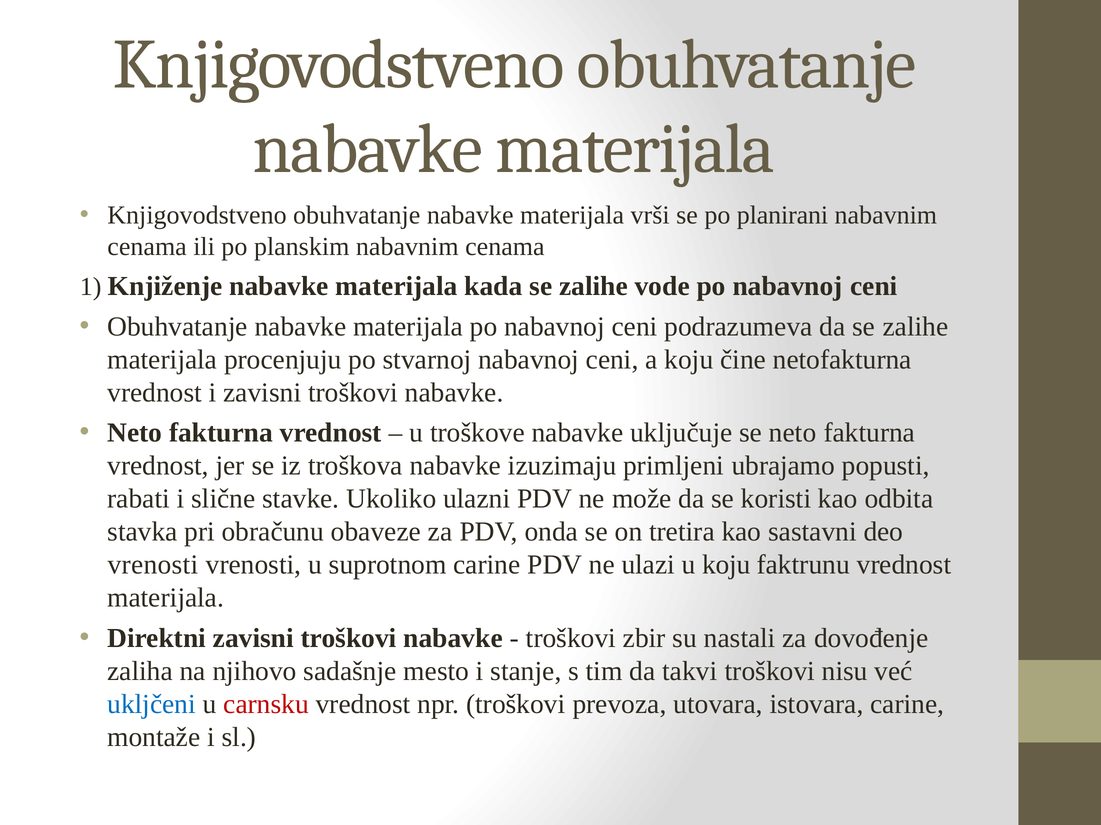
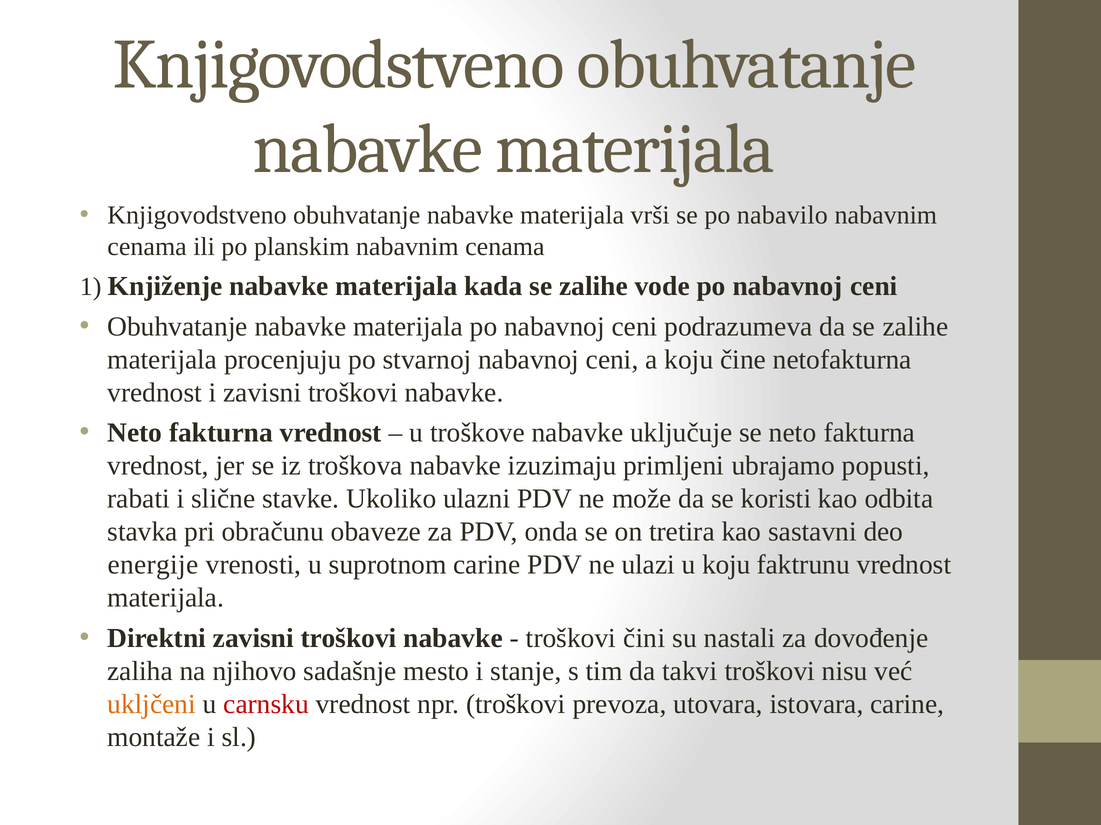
planirani: planirani -> nabavilo
vrenosti at (153, 565): vrenosti -> energije
zbir: zbir -> čini
ukljčeni colour: blue -> orange
